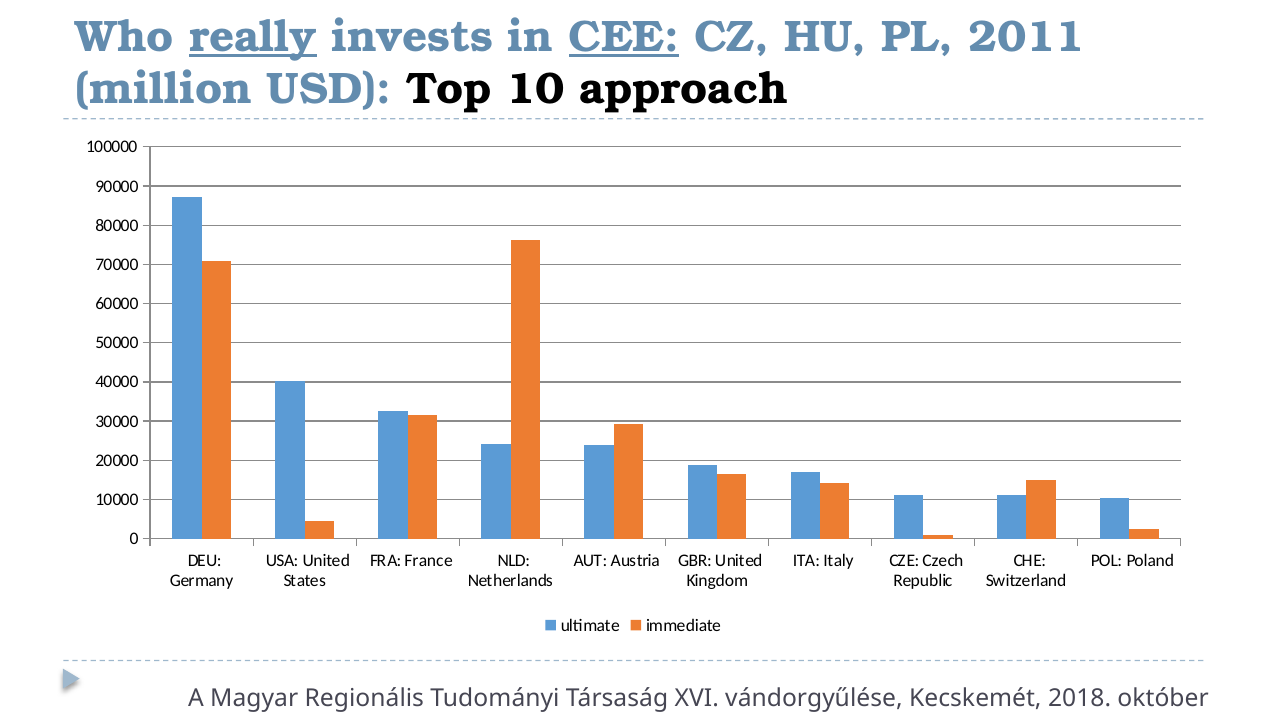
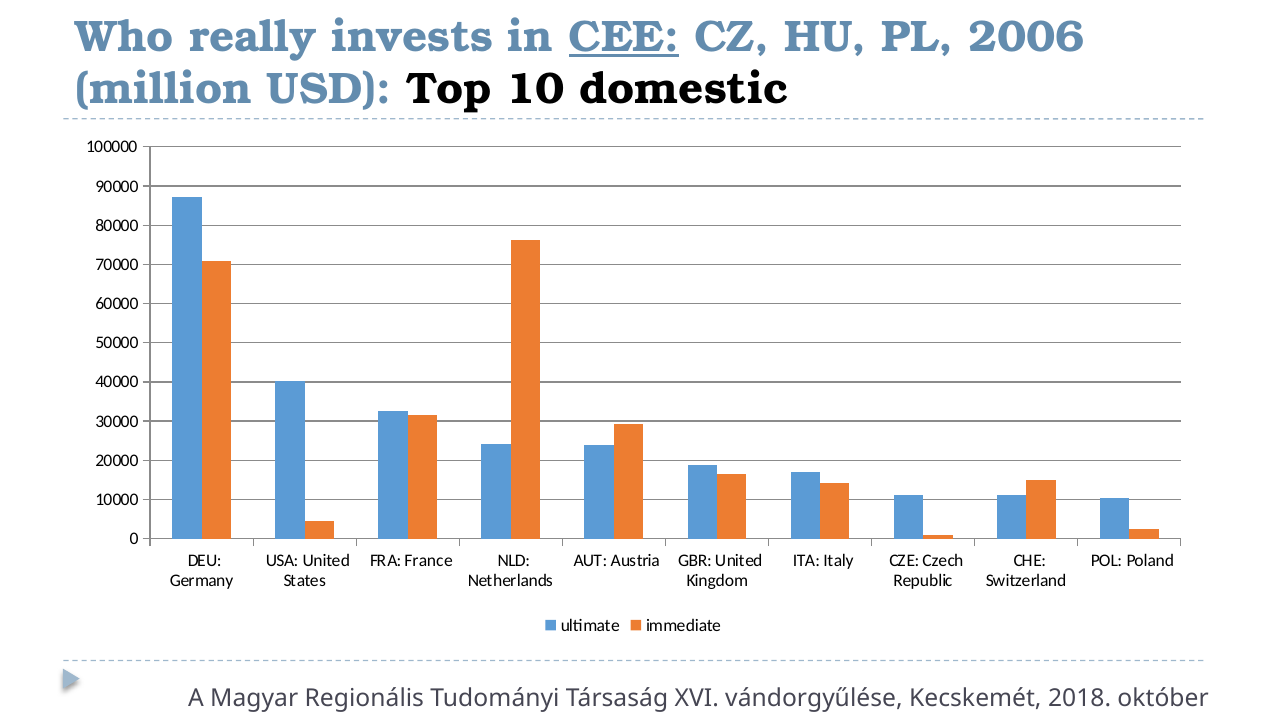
really underline: present -> none
2011: 2011 -> 2006
approach: approach -> domestic
